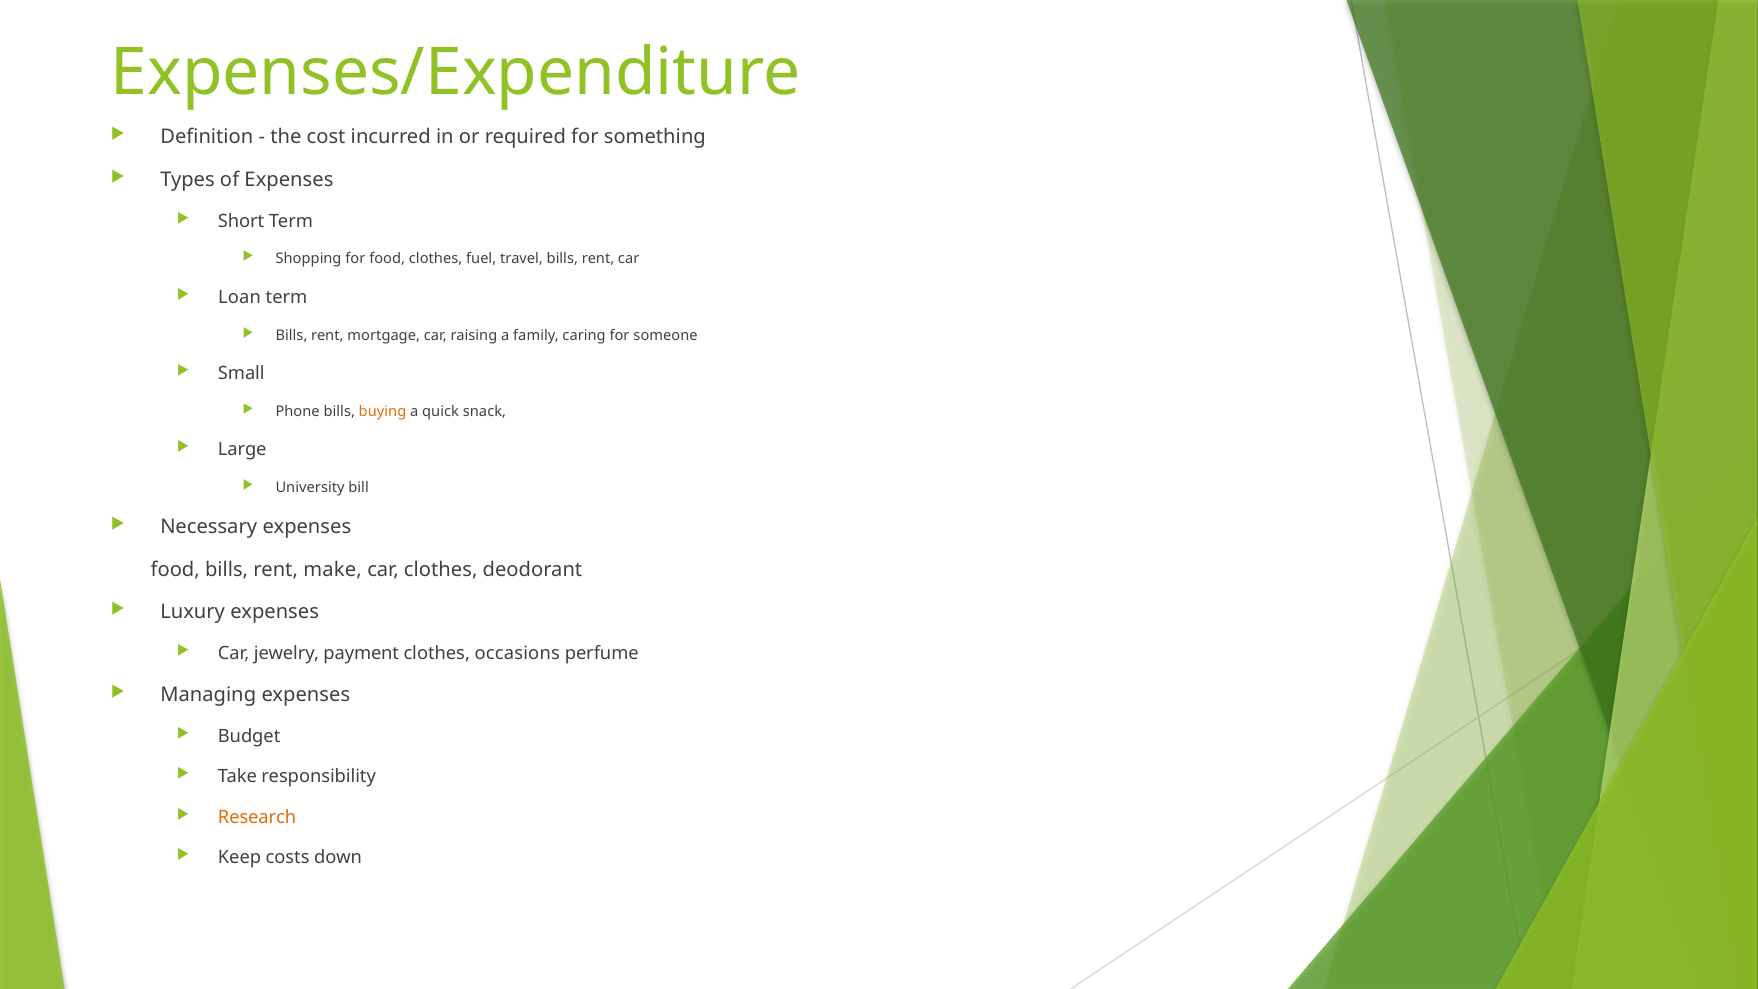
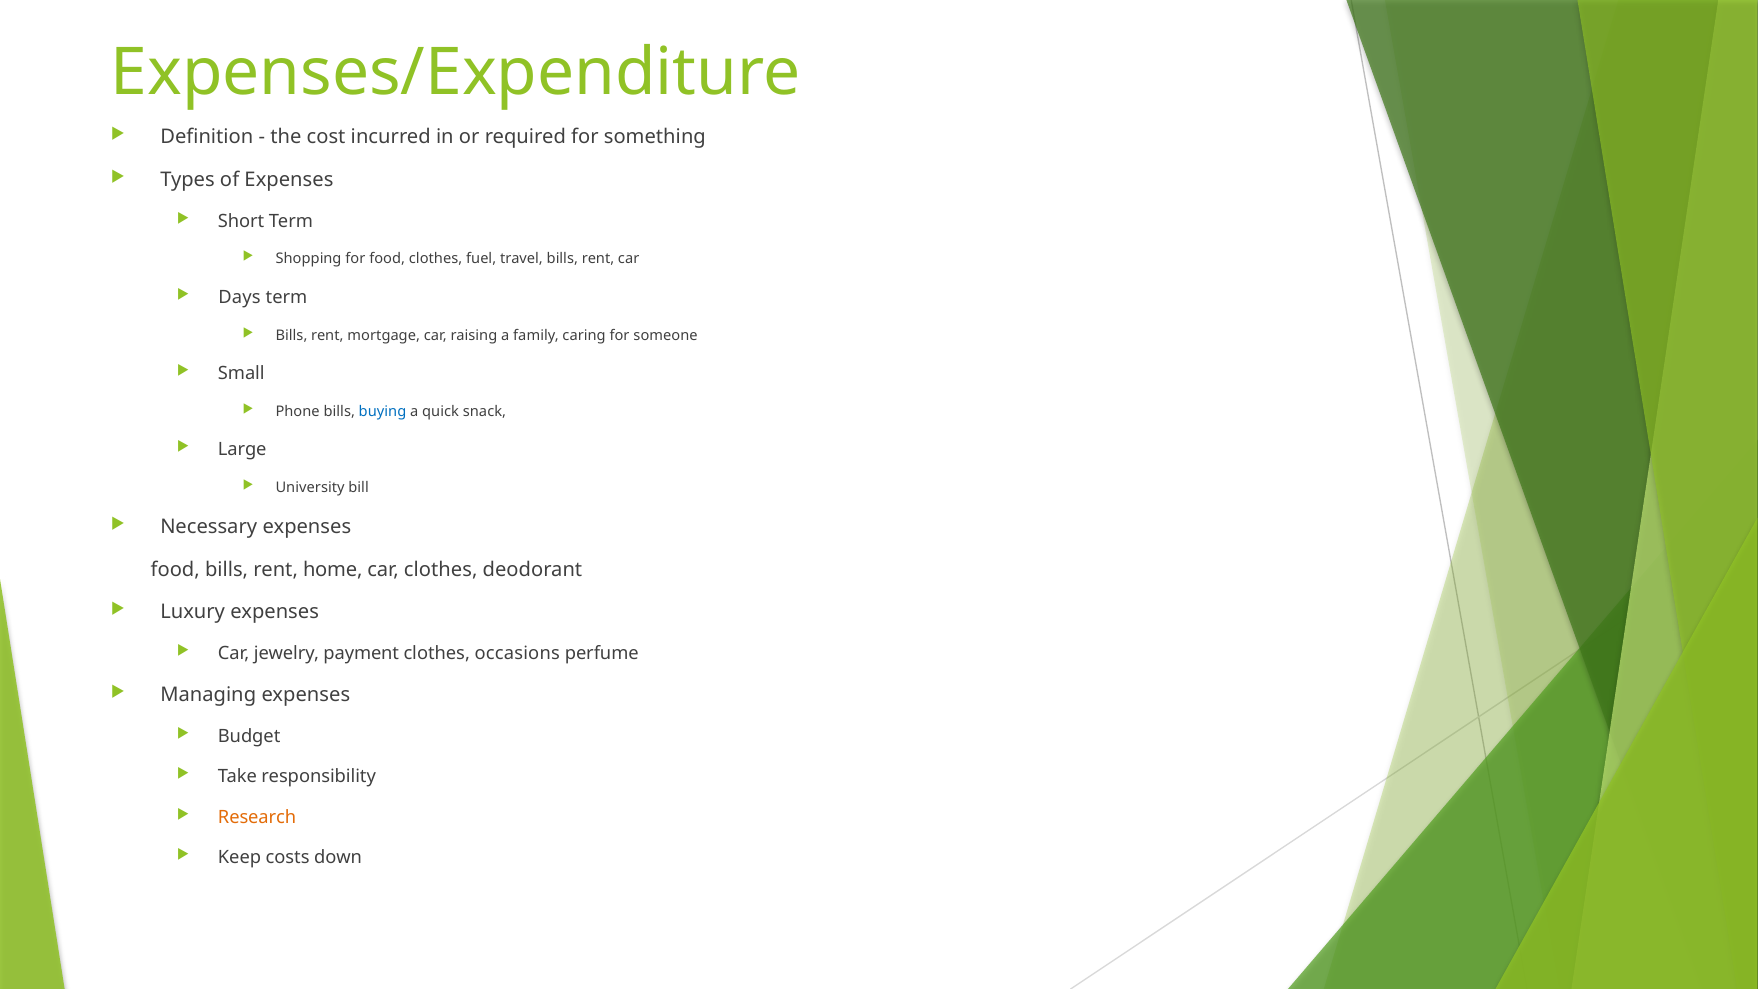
Loan: Loan -> Days
buying colour: orange -> blue
make: make -> home
